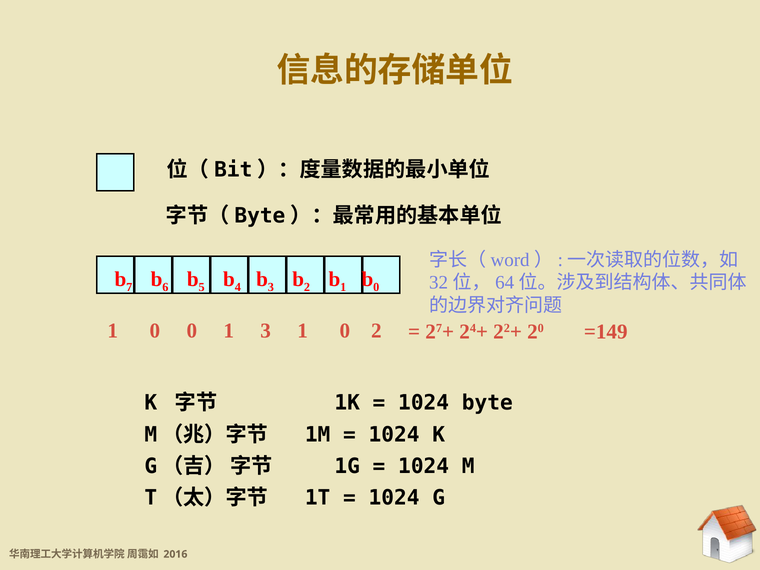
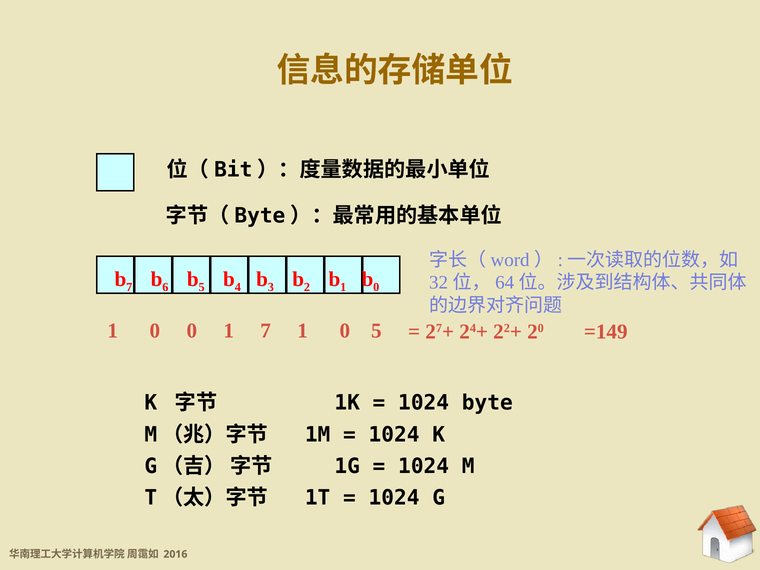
1 3: 3 -> 7
0 2: 2 -> 5
